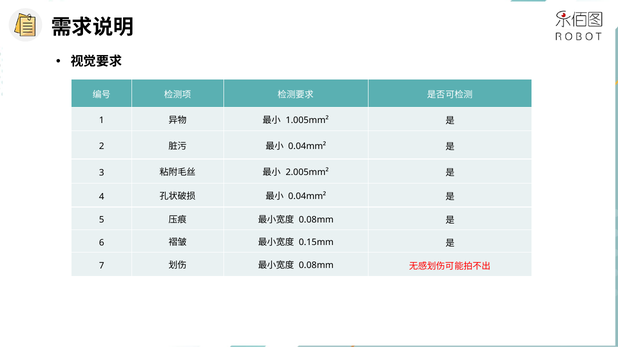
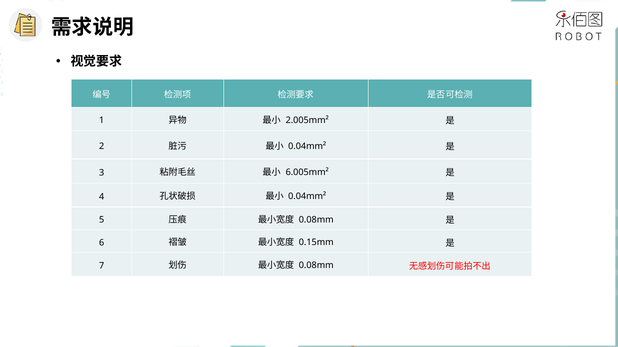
1.005mm²: 1.005mm² -> 2.005mm²
2.005mm²: 2.005mm² -> 6.005mm²
